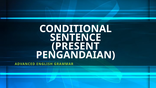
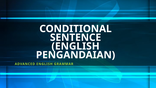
PRESENT at (76, 46): PRESENT -> ENGLISH
